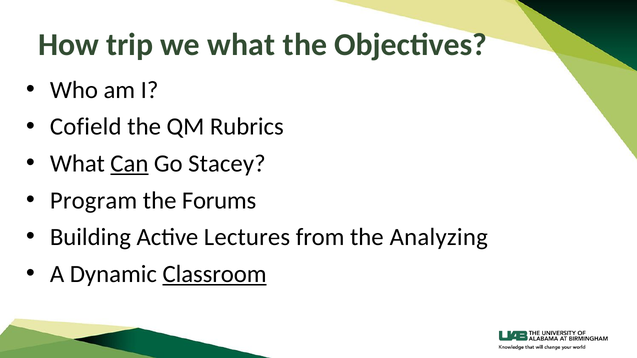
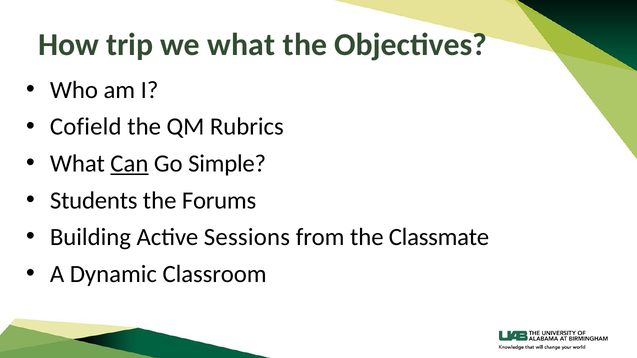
Stacey: Stacey -> Simple
Program: Program -> Students
Lectures: Lectures -> Sessions
Analyzing: Analyzing -> Classmate
Classroom underline: present -> none
